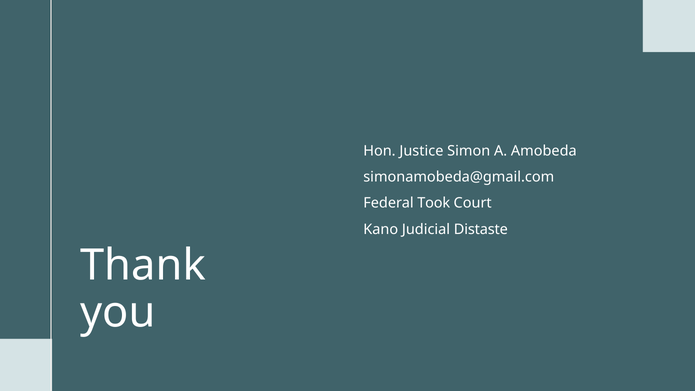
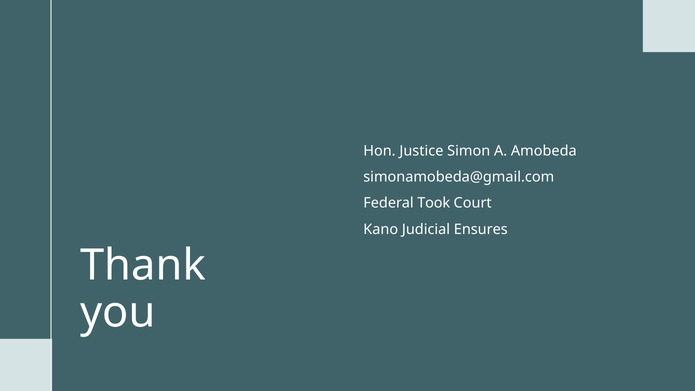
Distaste: Distaste -> Ensures
